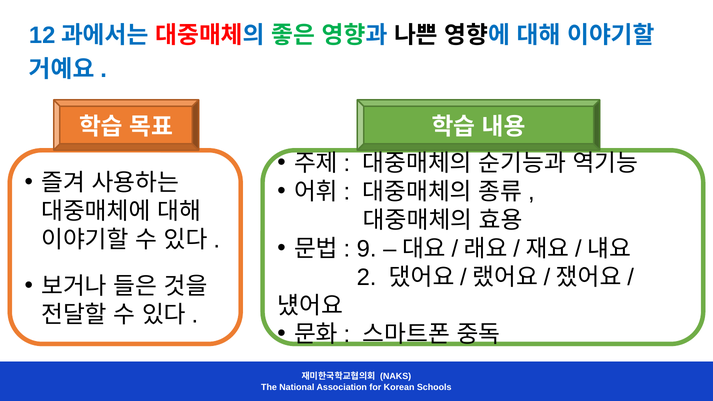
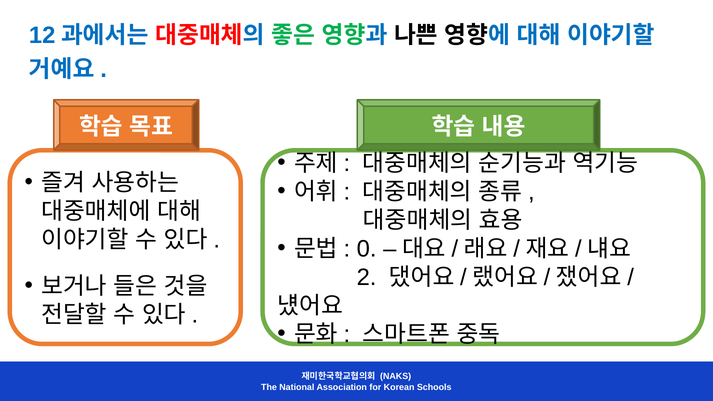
9: 9 -> 0
